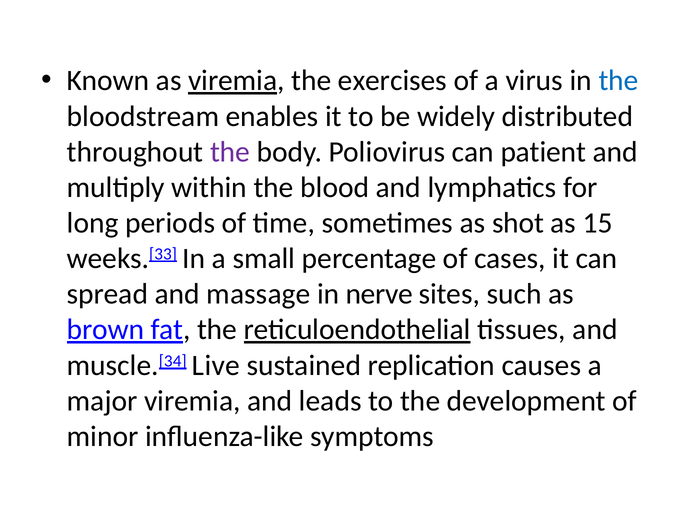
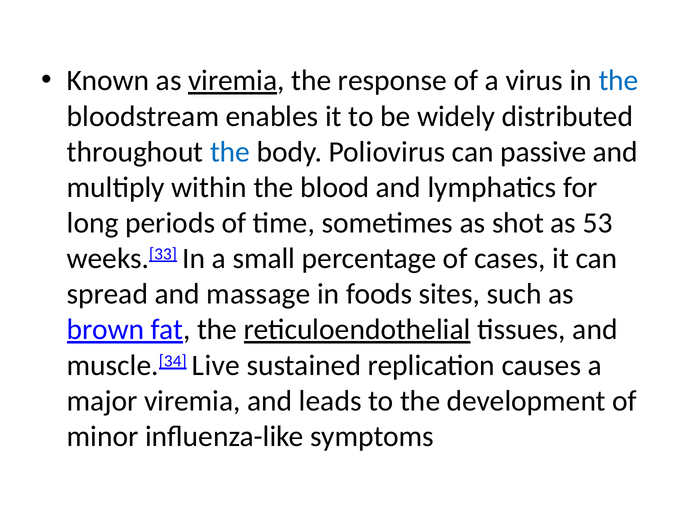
exercises: exercises -> response
the at (230, 152) colour: purple -> blue
patient: patient -> passive
15: 15 -> 53
nerve: nerve -> foods
